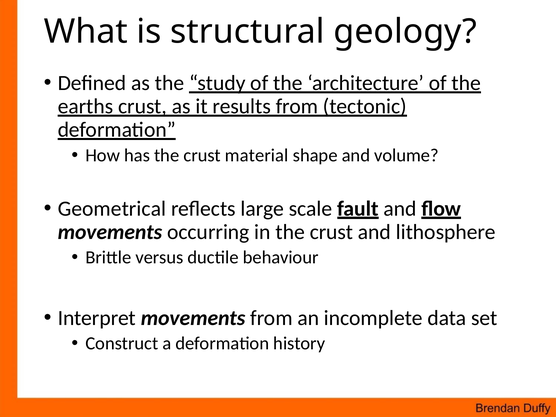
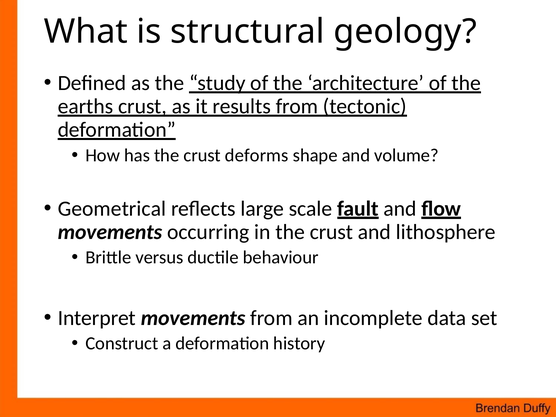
material: material -> deforms
